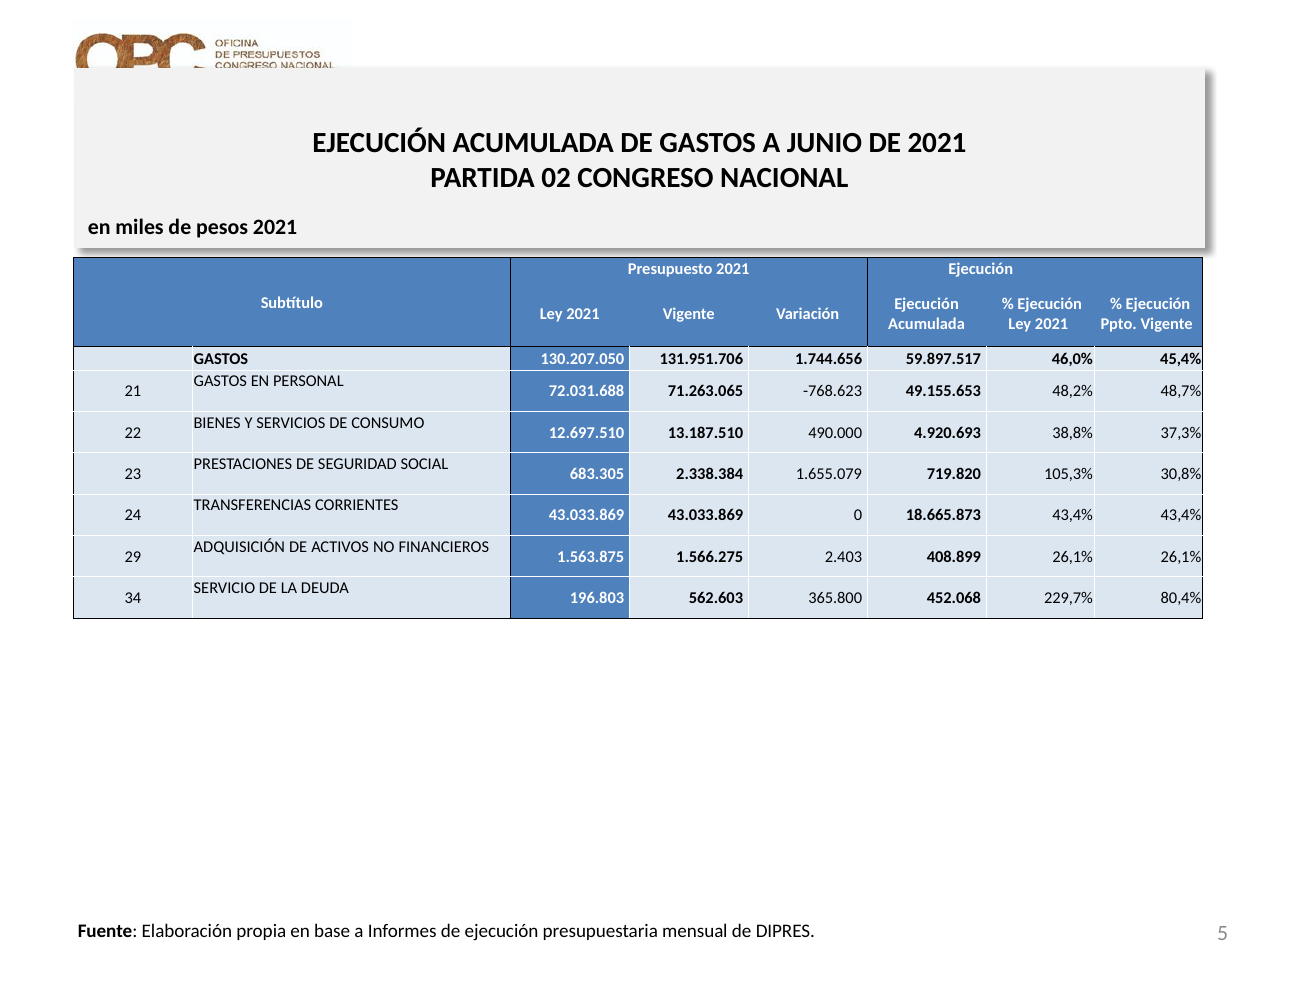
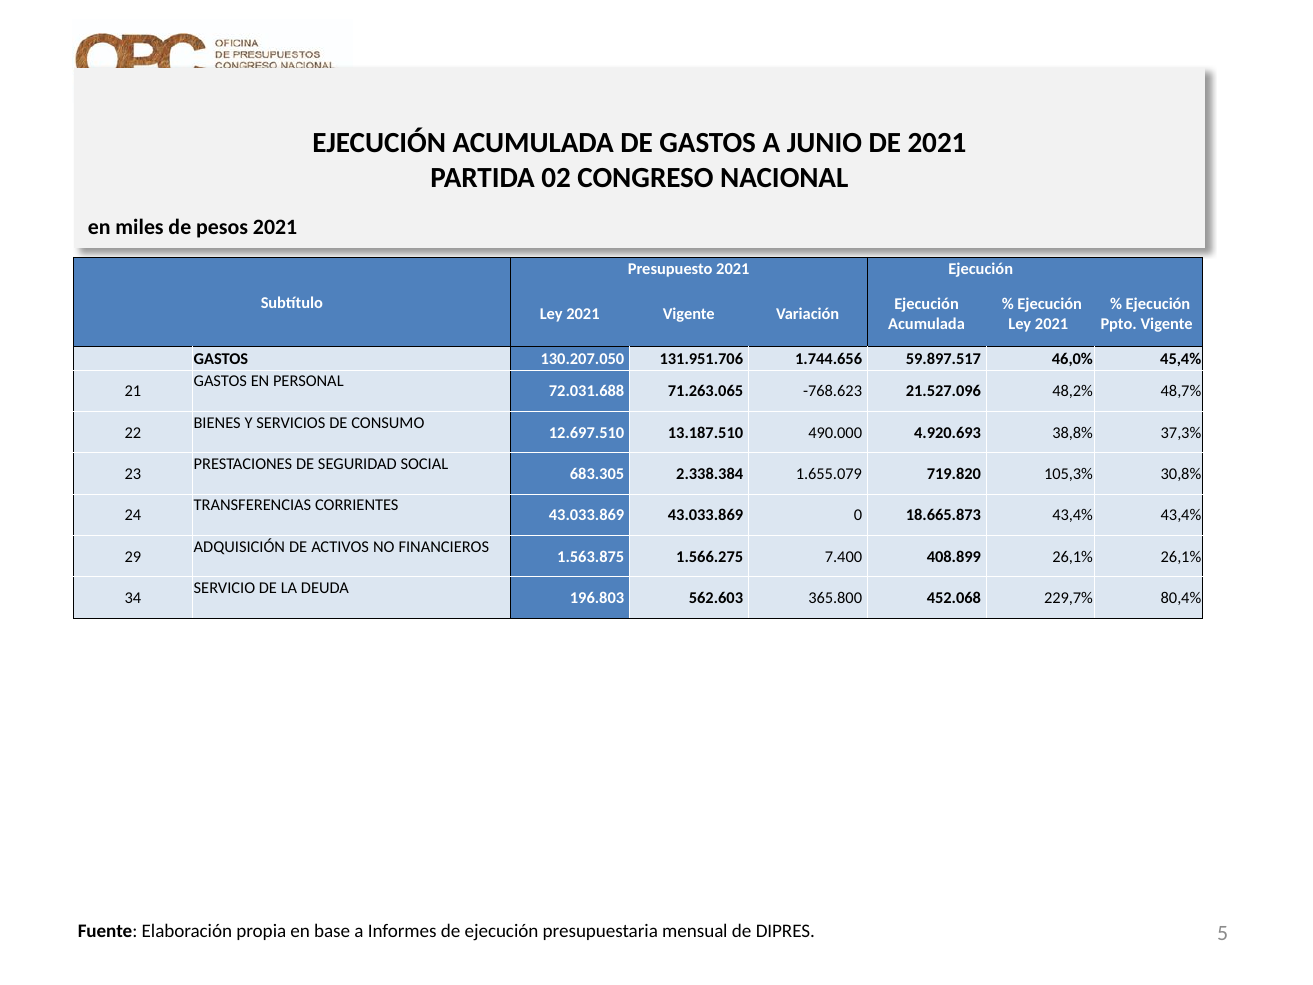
49.155.653: 49.155.653 -> 21.527.096
2.403: 2.403 -> 7.400
